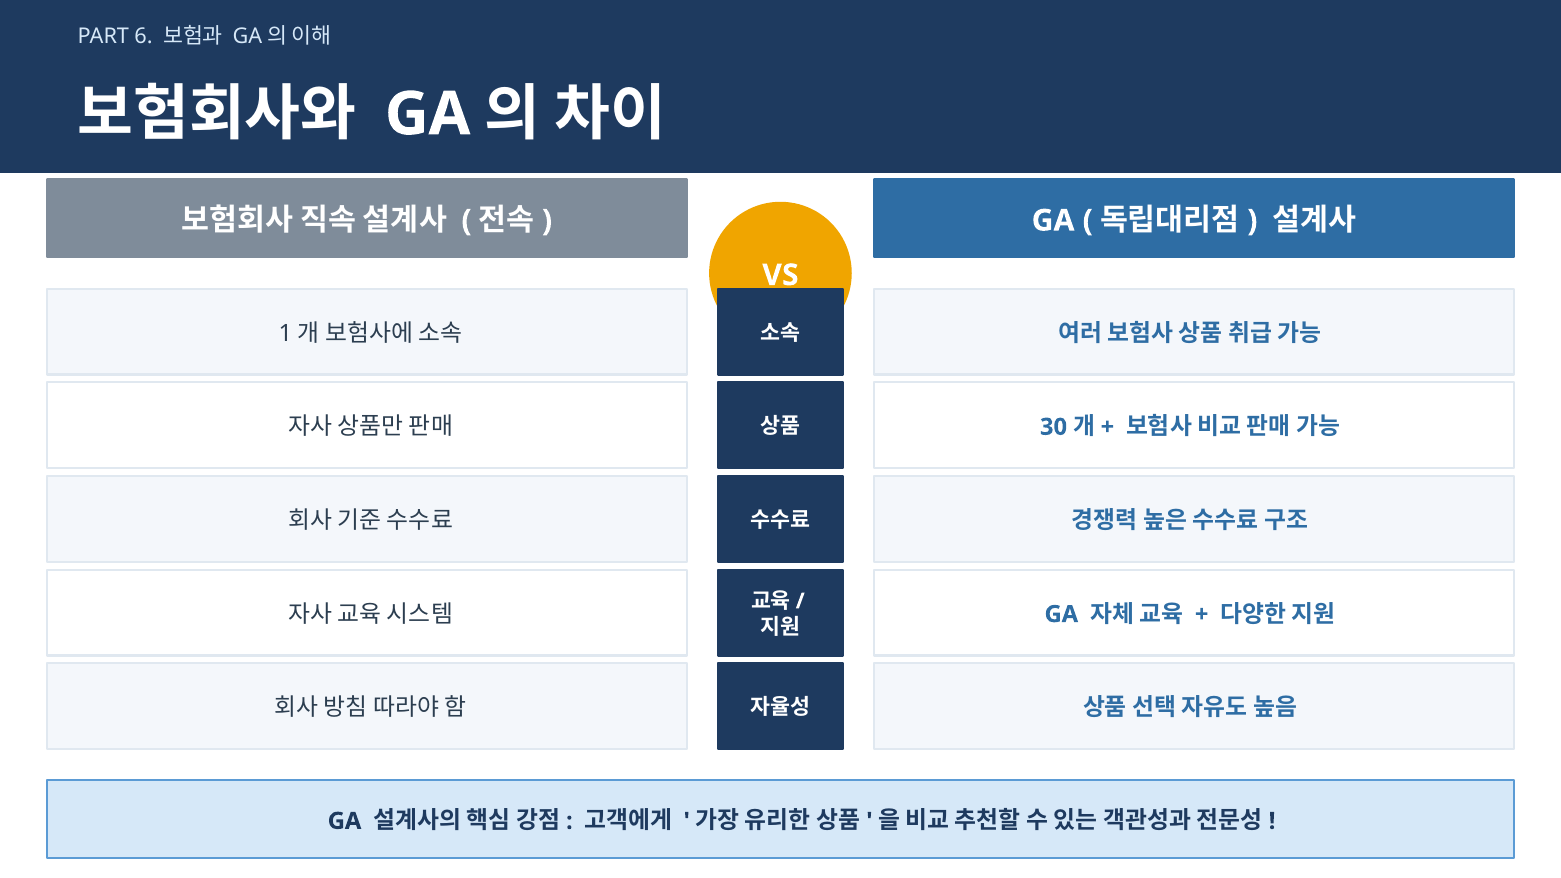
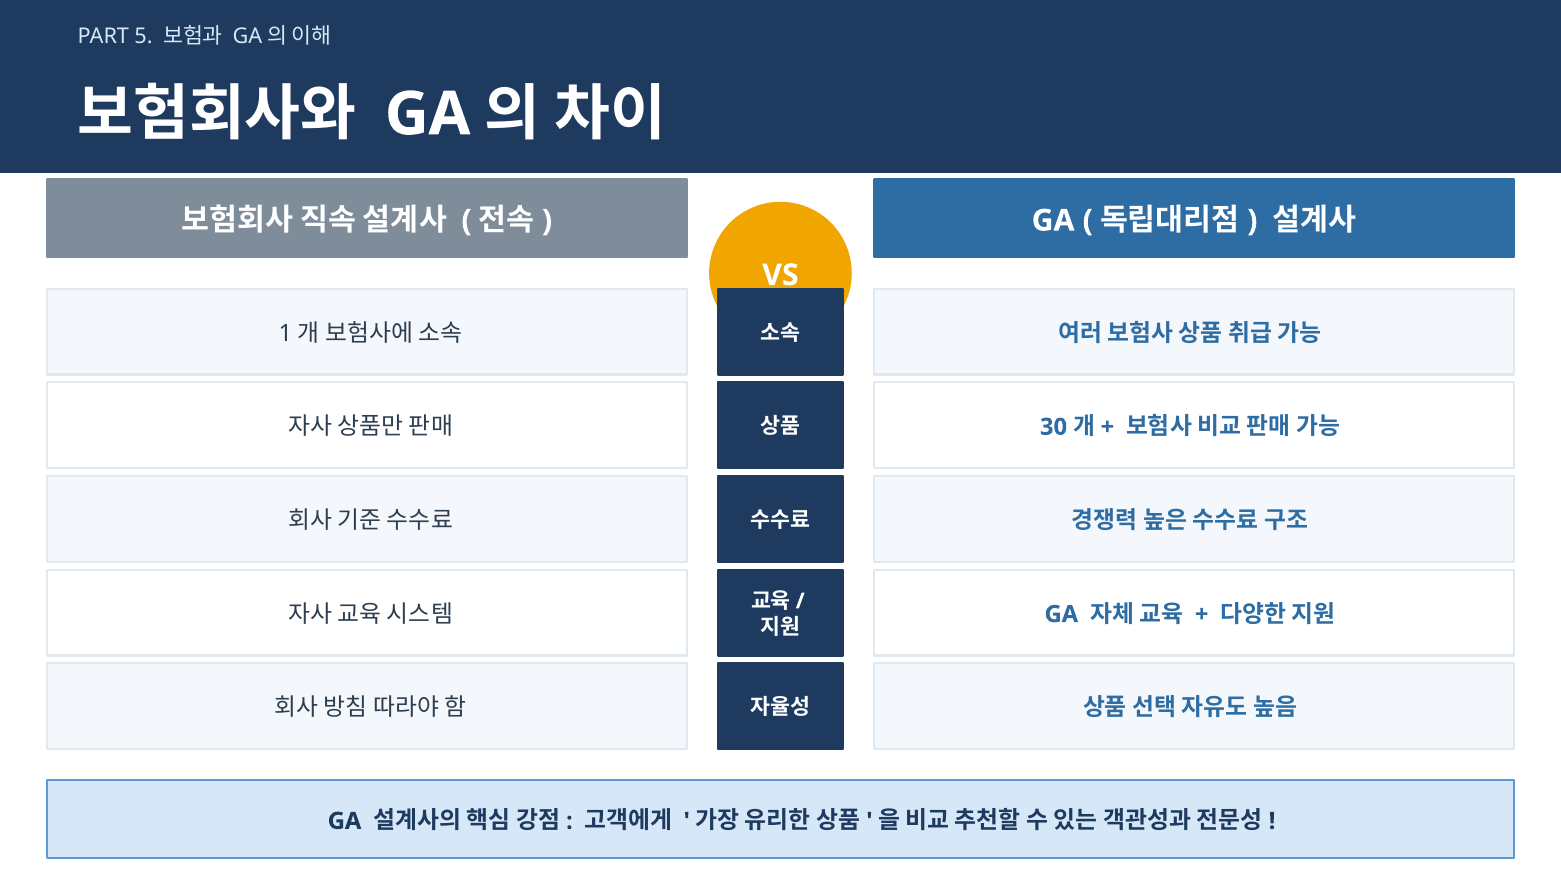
6: 6 -> 5
